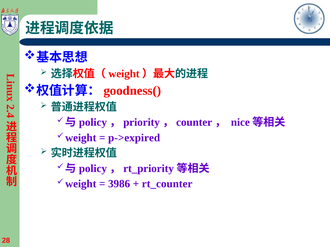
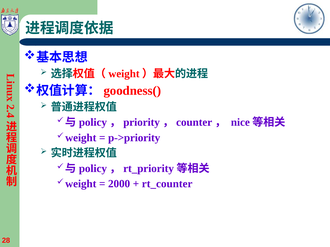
p->expired: p->expired -> p->priority
3986: 3986 -> 2000
